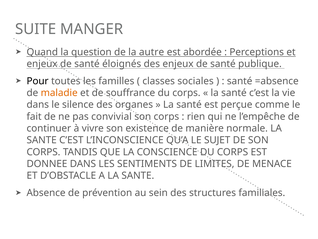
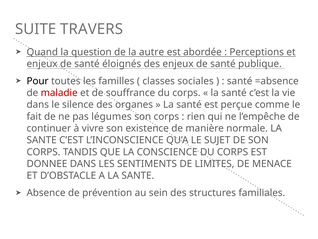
MANGER: MANGER -> TRAVERS
maladie colour: orange -> red
convivial: convivial -> légumes
